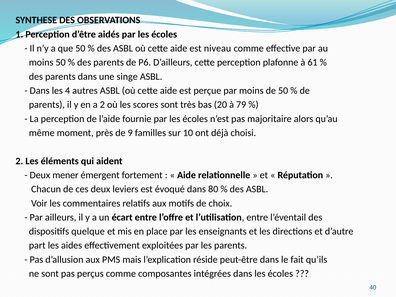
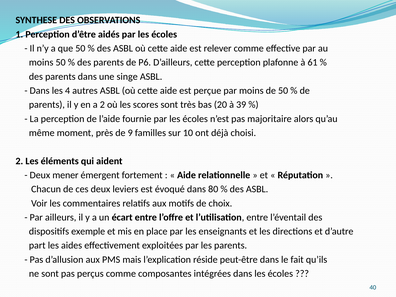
niveau: niveau -> relever
79: 79 -> 39
quelque: quelque -> exemple
